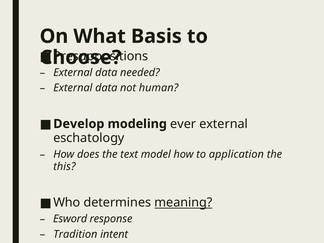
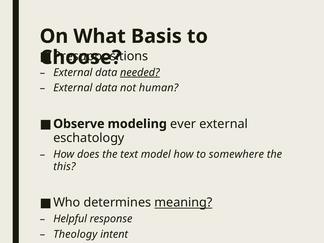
needed underline: none -> present
Develop: Develop -> Observe
application: application -> somewhere
Esword: Esword -> Helpful
Tradition: Tradition -> Theology
